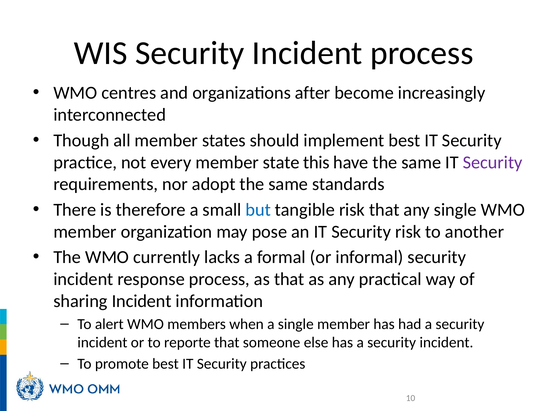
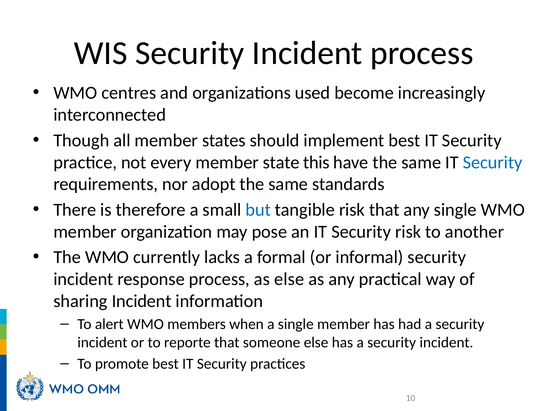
after: after -> used
Security at (493, 162) colour: purple -> blue
as that: that -> else
